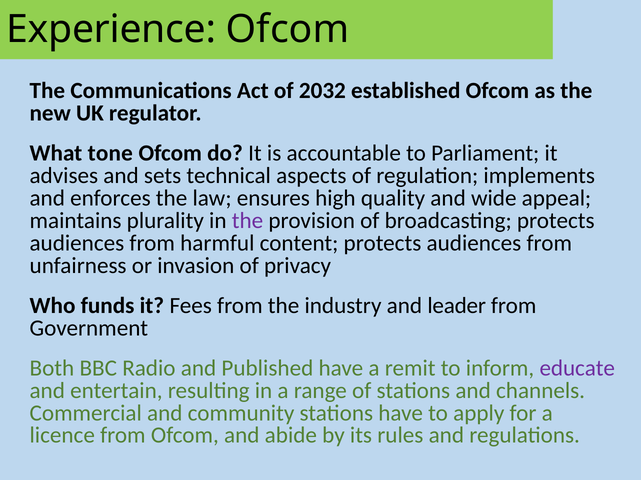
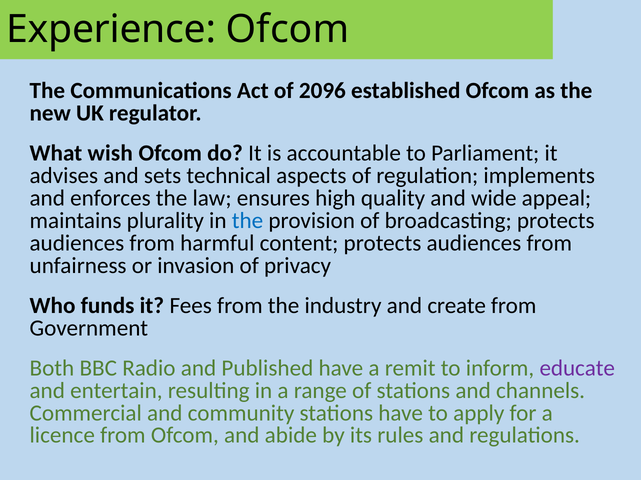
2032: 2032 -> 2096
tone: tone -> wish
the at (248, 221) colour: purple -> blue
leader: leader -> create
